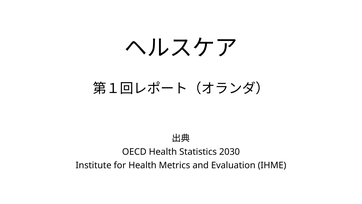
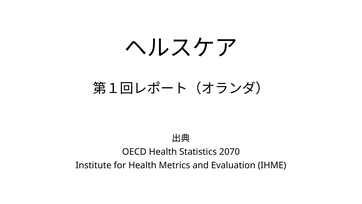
2030: 2030 -> 2070
